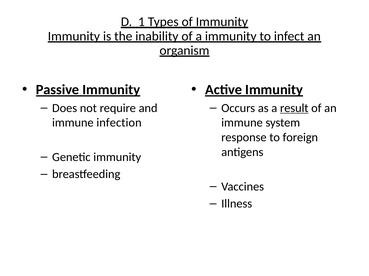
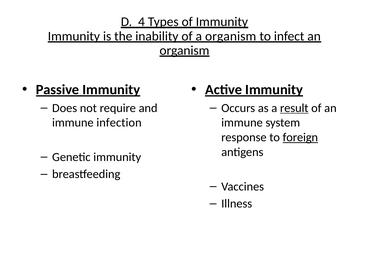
1: 1 -> 4
a immunity: immunity -> organism
foreign underline: none -> present
